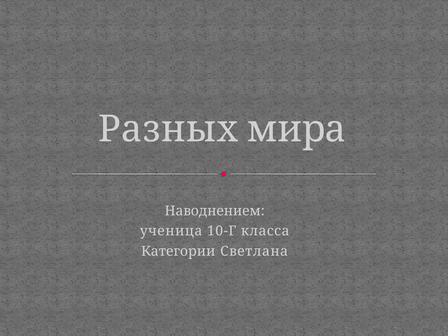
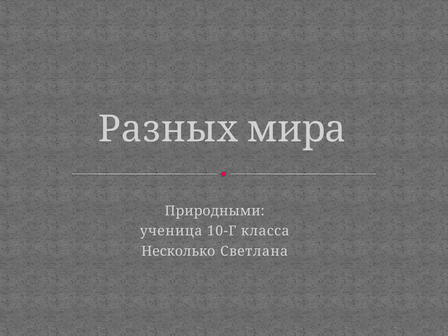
Наводнением: Наводнением -> Природными
Категории: Категории -> Несколько
